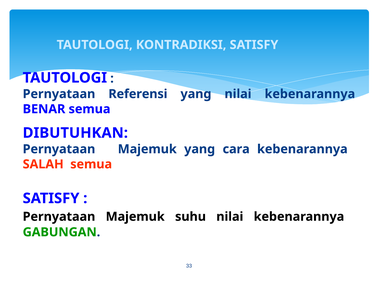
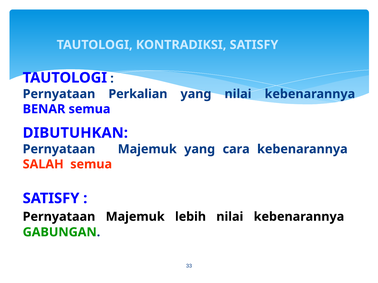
Referensi: Referensi -> Perkalian
suhu: suhu -> lebih
